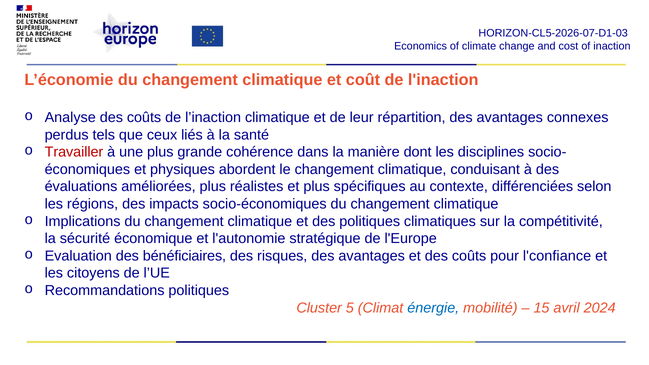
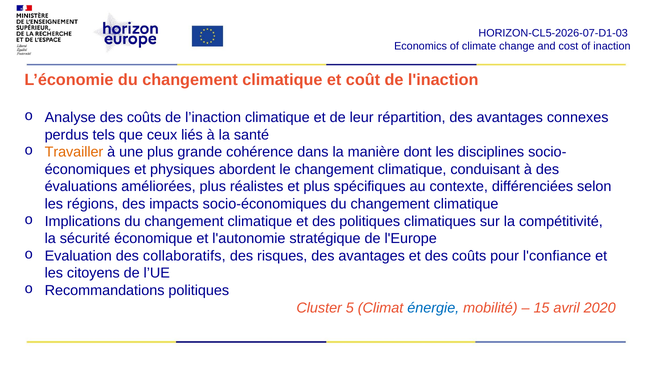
Travailler colour: red -> orange
bénéficiaires: bénéficiaires -> collaboratifs
2024: 2024 -> 2020
